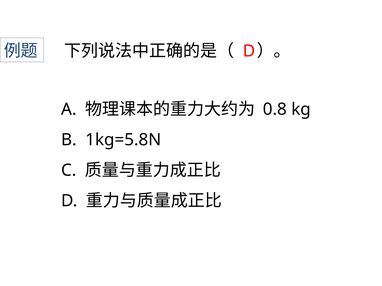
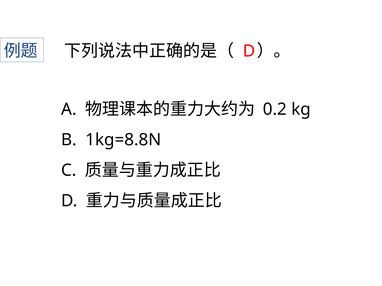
0.8: 0.8 -> 0.2
1kg=5.8N: 1kg=5.8N -> 1kg=8.8N
